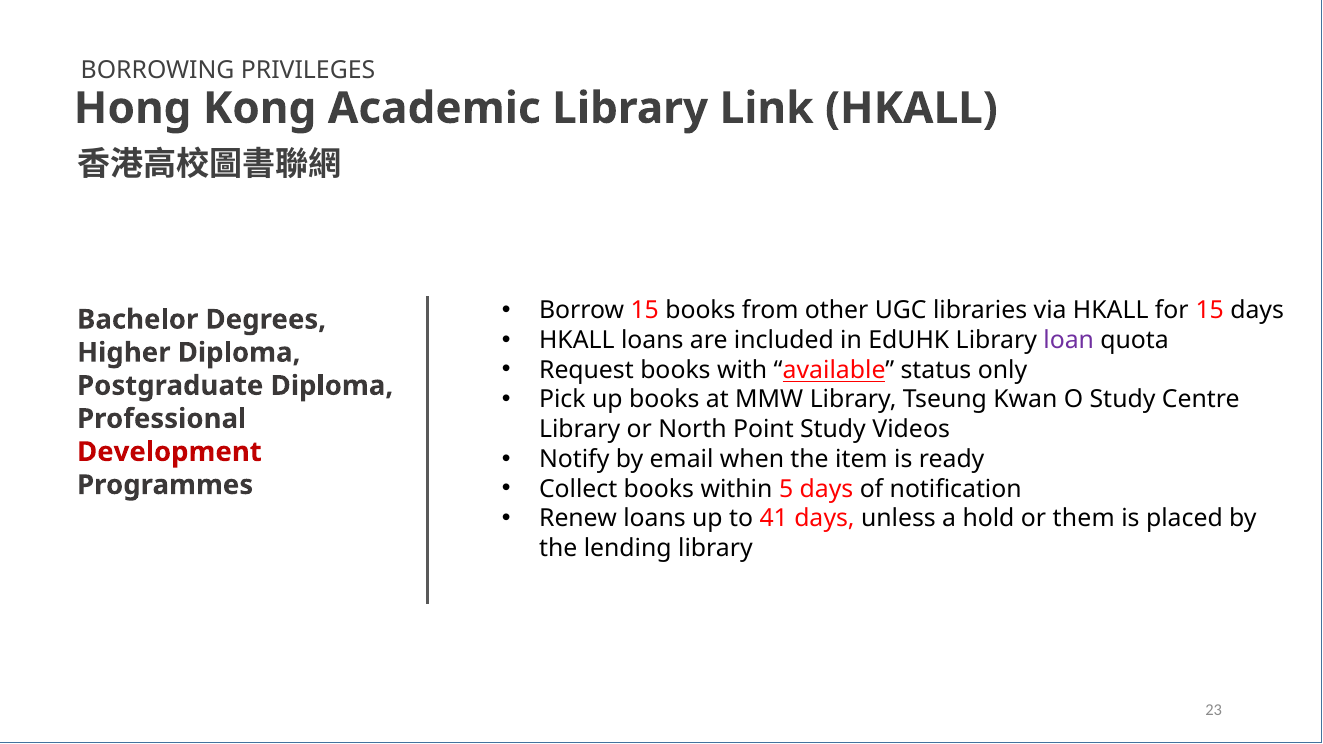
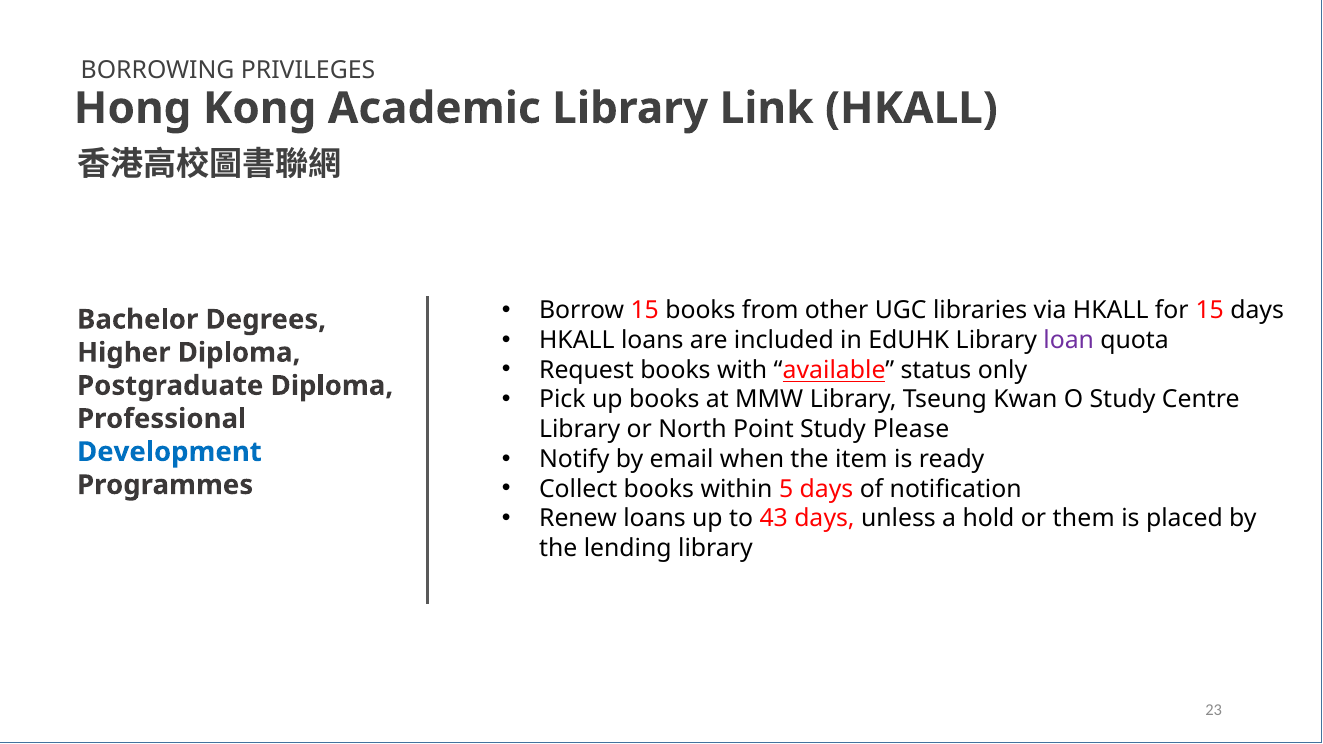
Videos: Videos -> Please
Development colour: red -> blue
41: 41 -> 43
